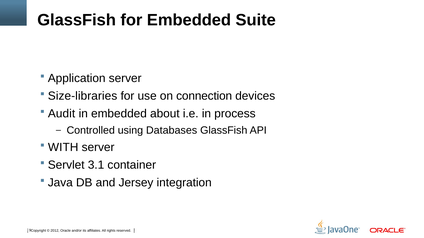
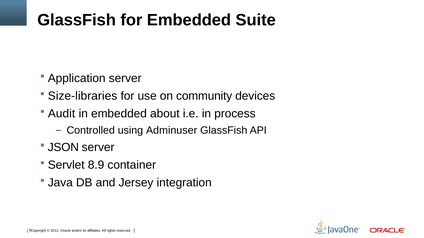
connection: connection -> community
Databases: Databases -> Adminuser
WITH: WITH -> JSON
3.1: 3.1 -> 8.9
